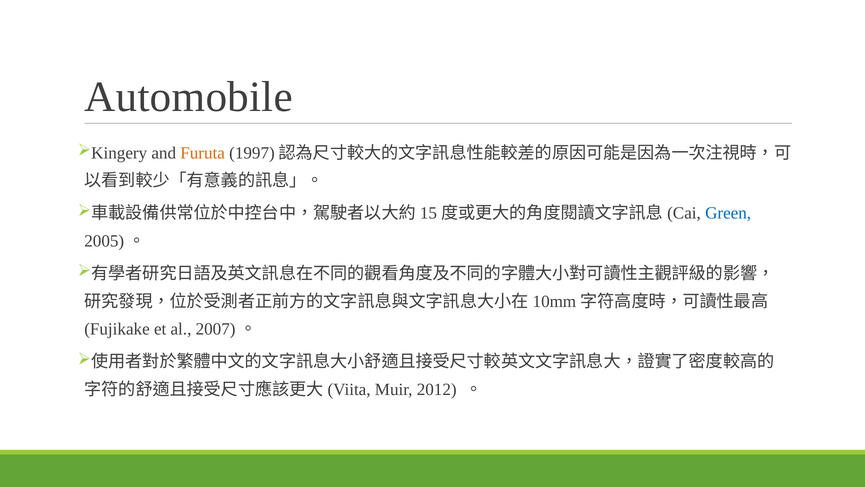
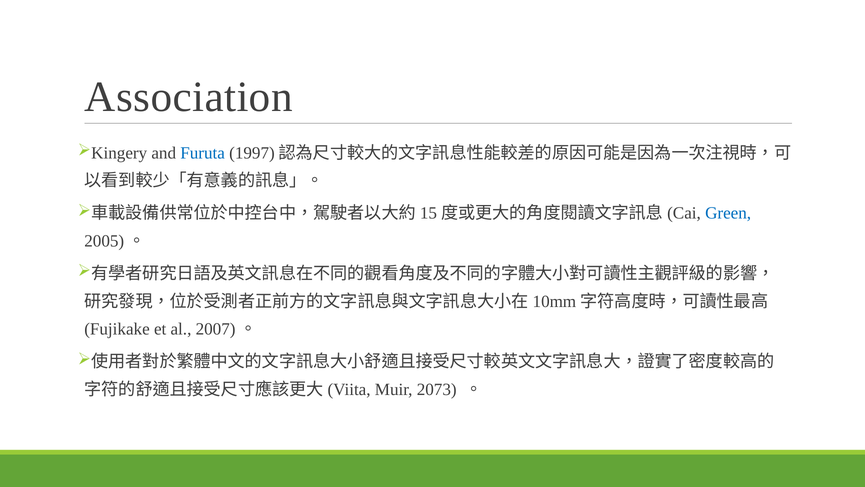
Automobile: Automobile -> Association
Furuta colour: orange -> blue
2012: 2012 -> 2073
